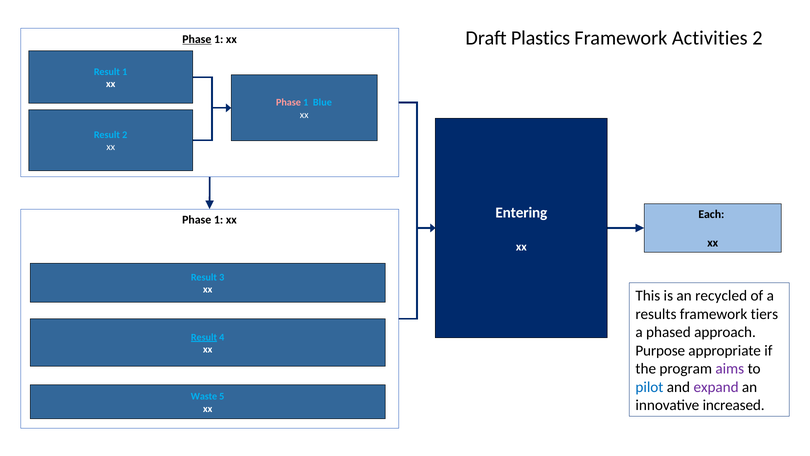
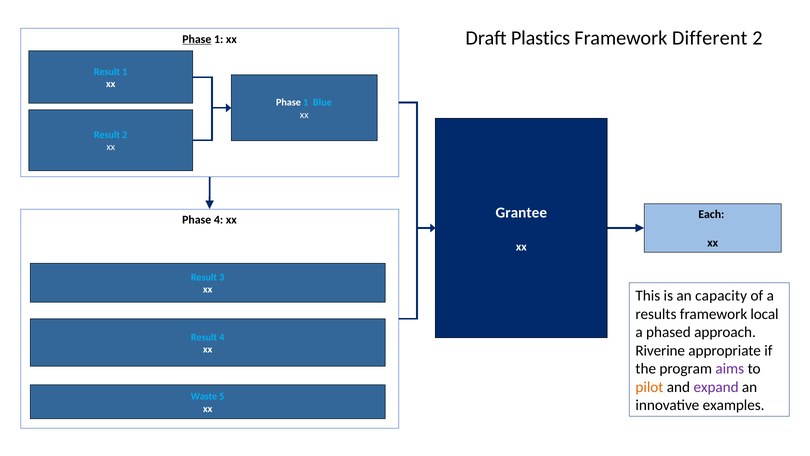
Activities: Activities -> Different
Phase at (288, 102) colour: pink -> white
Entering: Entering -> Grantee
1 at (219, 220): 1 -> 4
recycled: recycled -> capacity
tiers: tiers -> local
Result at (204, 337) underline: present -> none
Purpose: Purpose -> Riverine
pilot colour: blue -> orange
increased: increased -> examples
